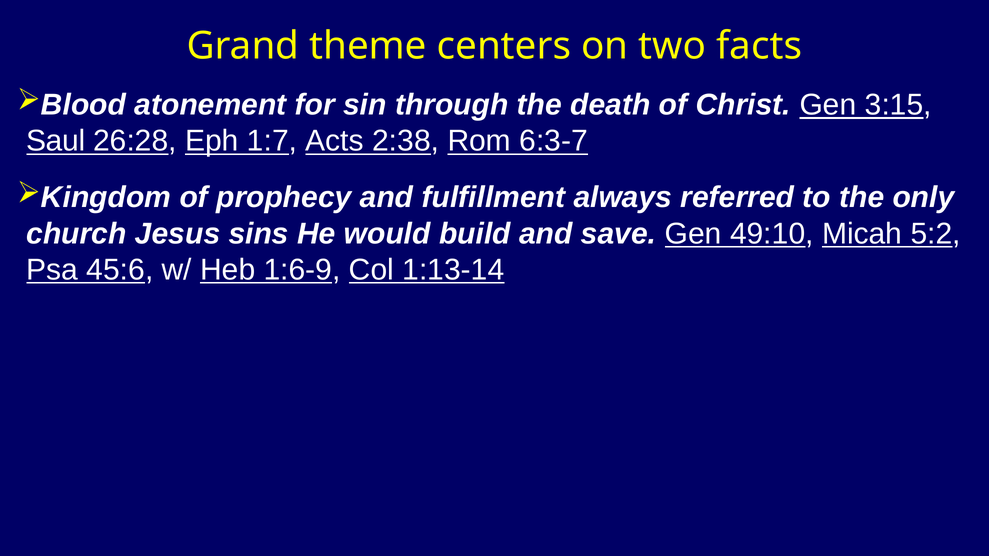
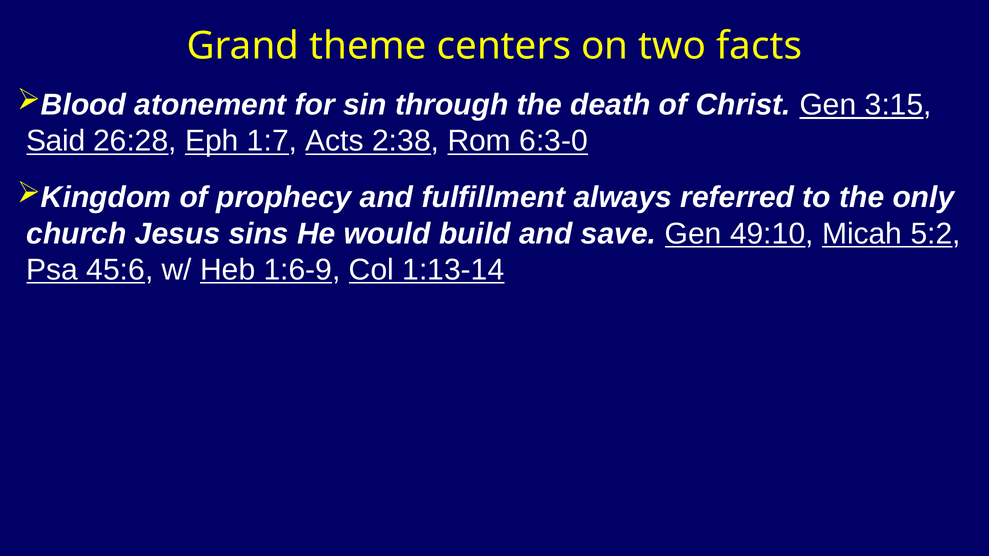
Saul: Saul -> Said
6:3-7: 6:3-7 -> 6:3-0
